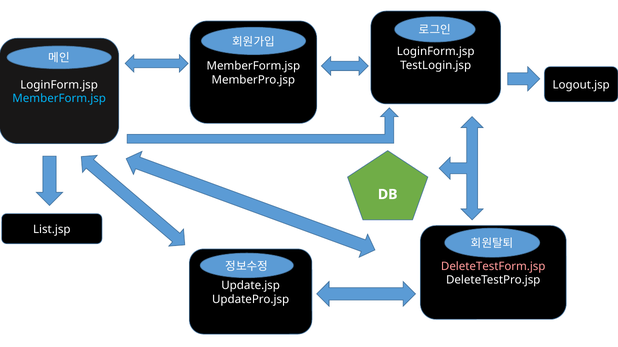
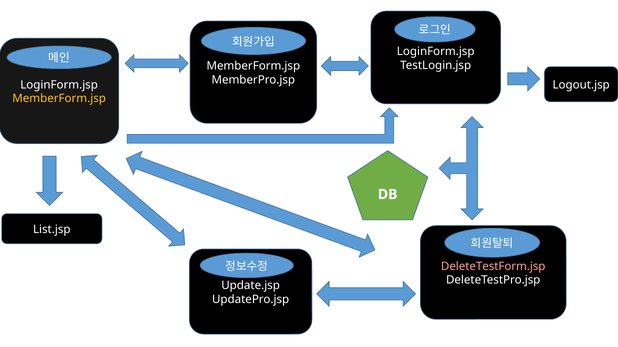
MemberForm.jsp at (59, 99) colour: light blue -> yellow
